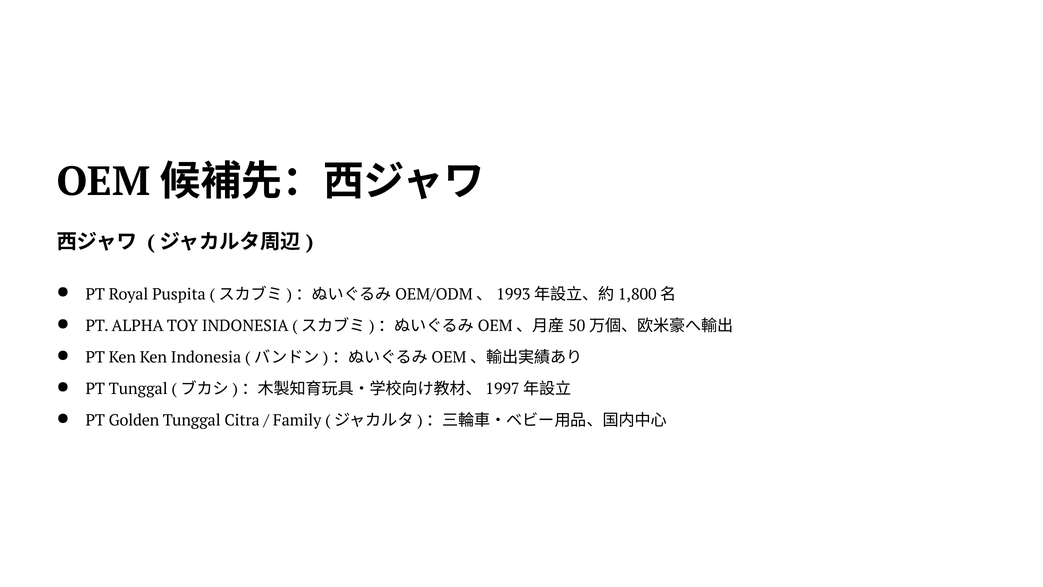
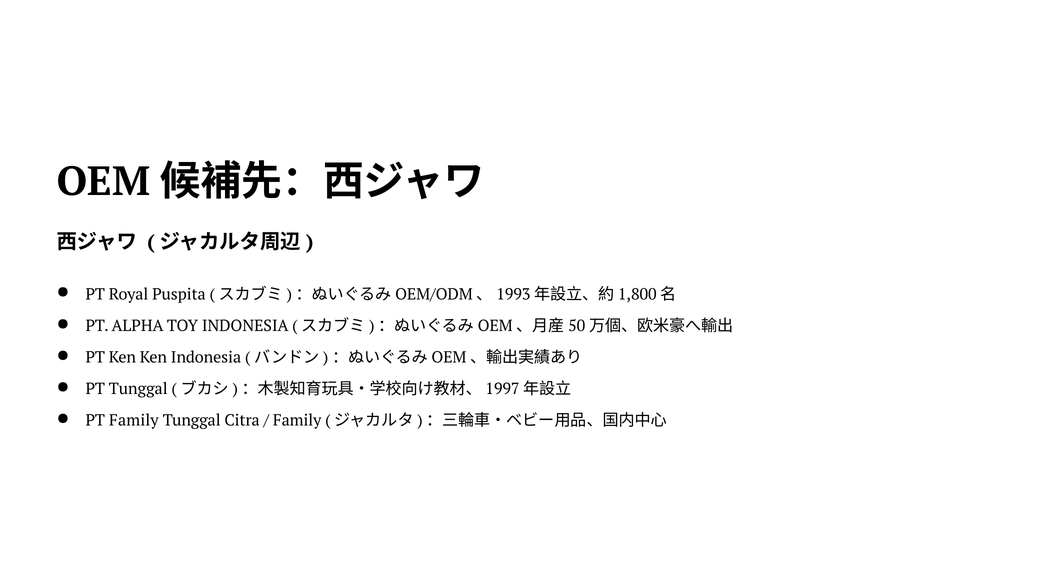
PT Golden: Golden -> Family
